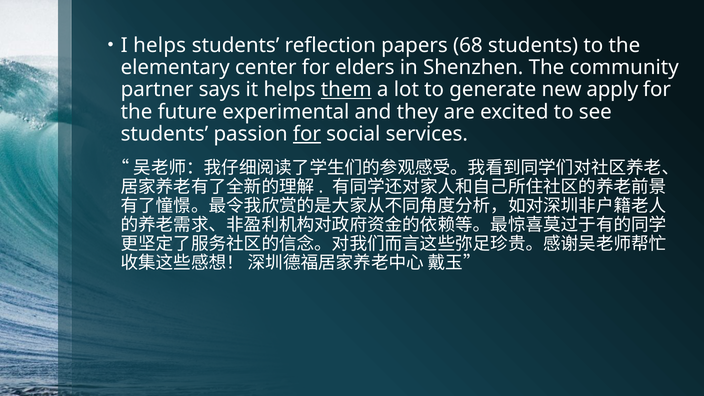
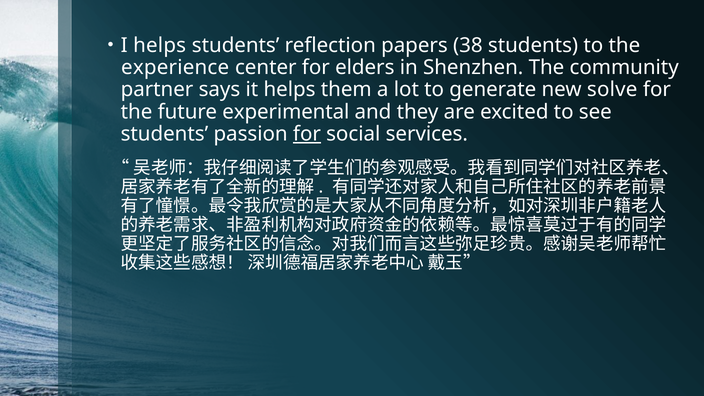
68: 68 -> 38
elementary: elementary -> experience
them underline: present -> none
apply: apply -> solve
